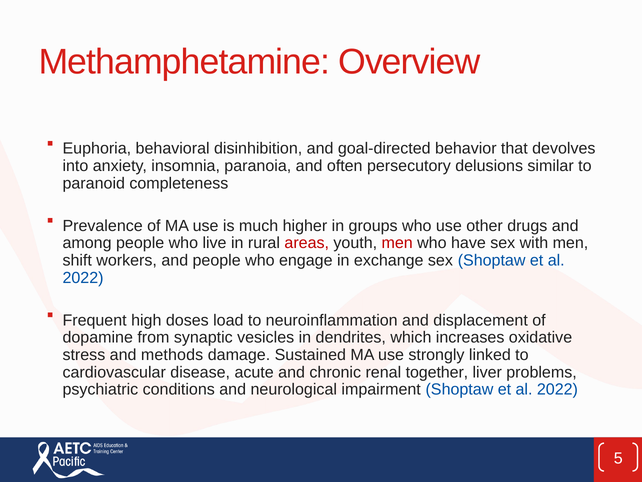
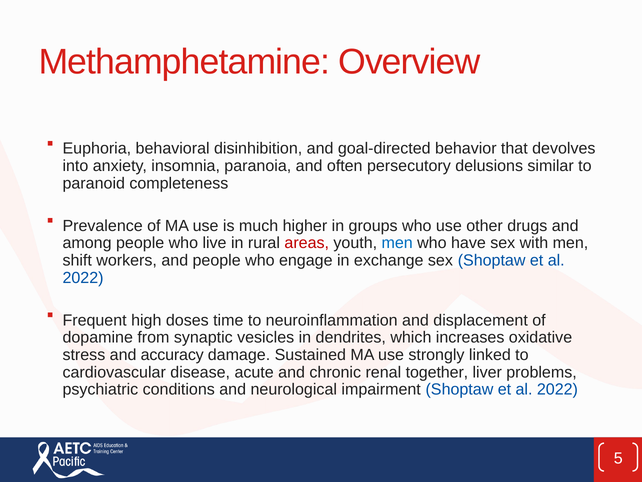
men at (397, 243) colour: red -> blue
load: load -> time
methods: methods -> accuracy
